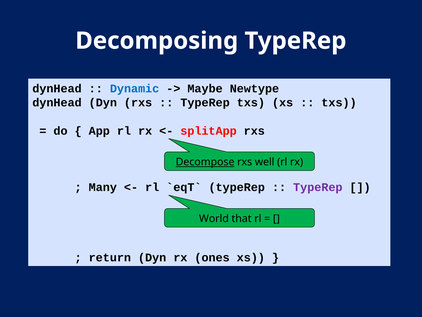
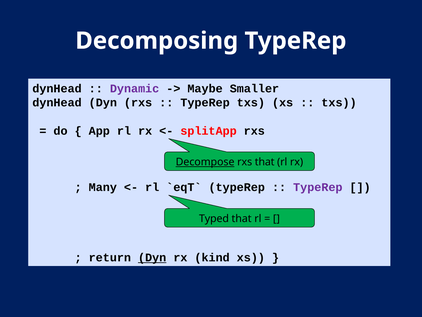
Dynamic colour: blue -> purple
Newtype: Newtype -> Smaller
rxs well: well -> that
World: World -> Typed
Dyn at (152, 257) underline: none -> present
ones: ones -> kind
